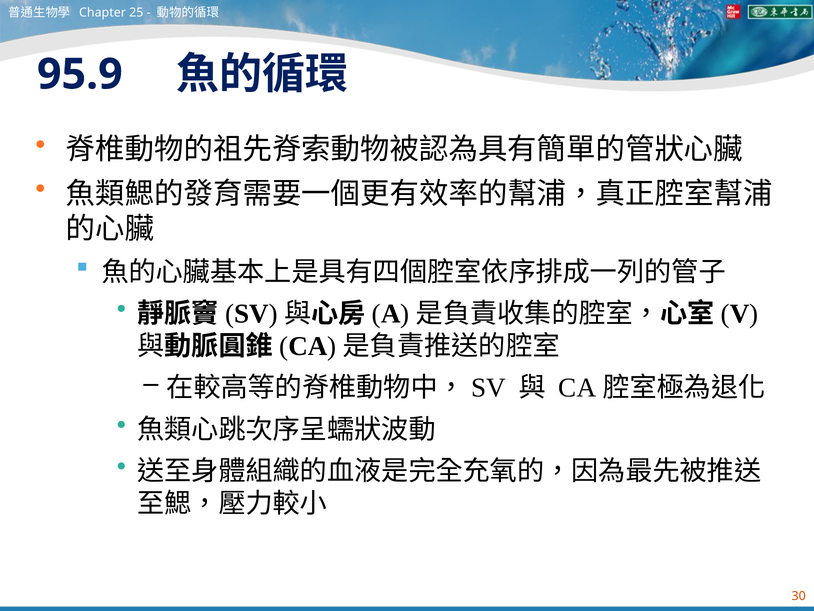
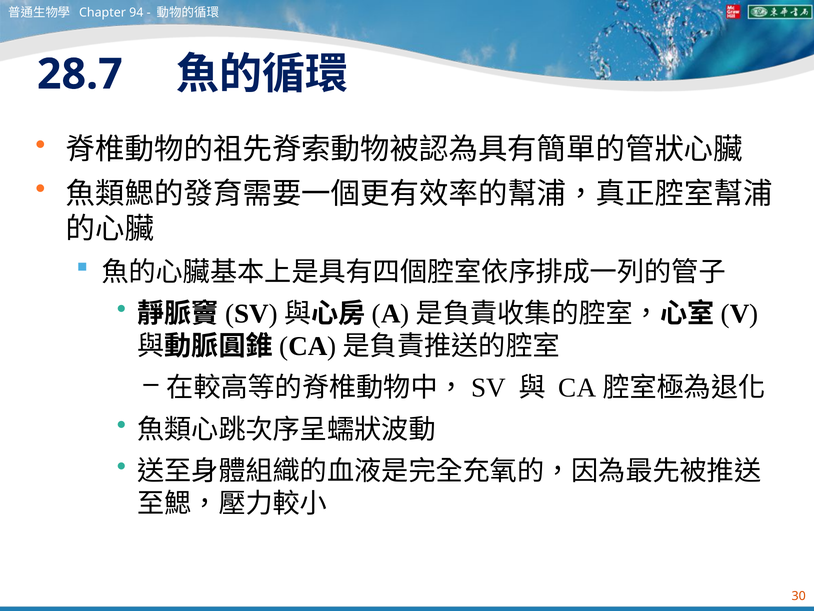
25: 25 -> 94
95.9: 95.9 -> 28.7
